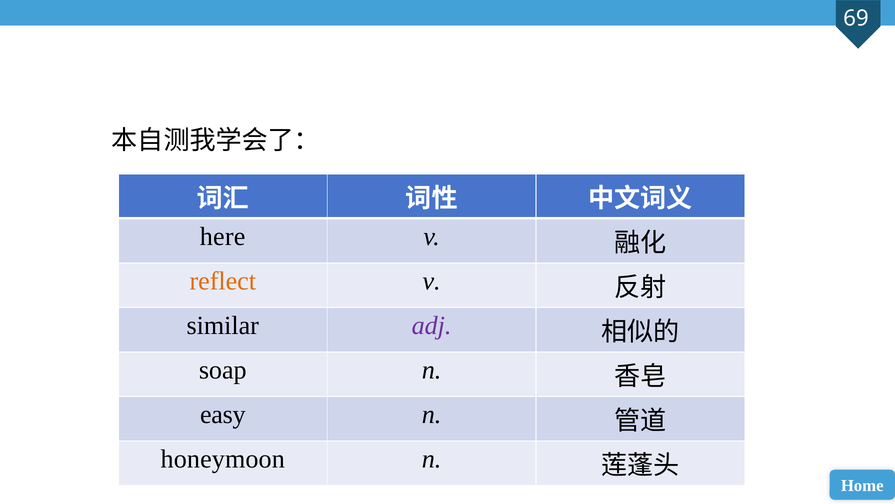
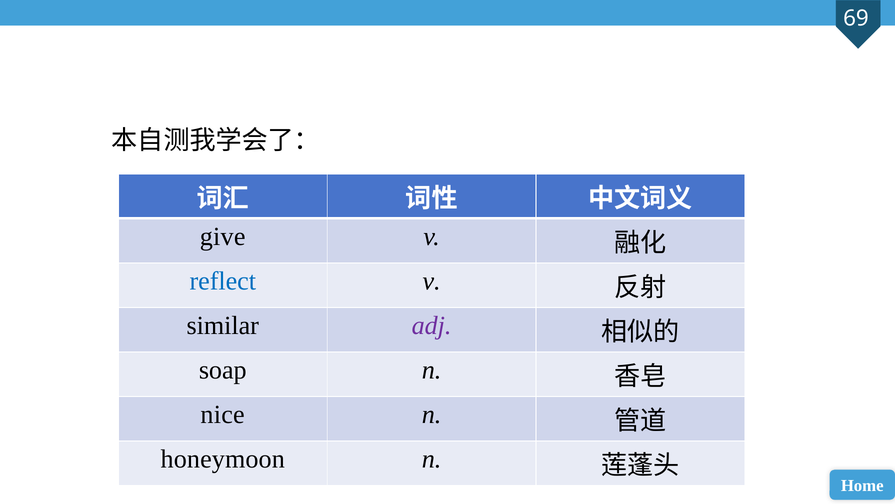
here: here -> give
reflect colour: orange -> blue
easy: easy -> nice
